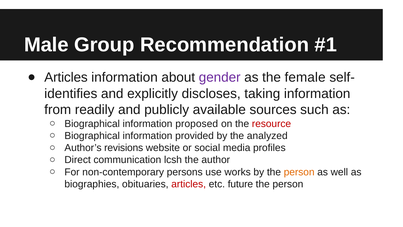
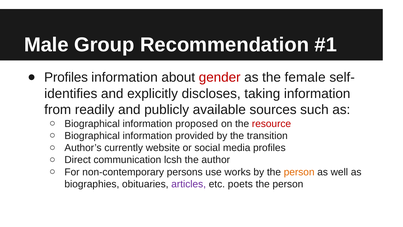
Articles at (66, 77): Articles -> Profiles
gender colour: purple -> red
analyzed: analyzed -> transition
revisions: revisions -> currently
articles at (189, 184) colour: red -> purple
future: future -> poets
